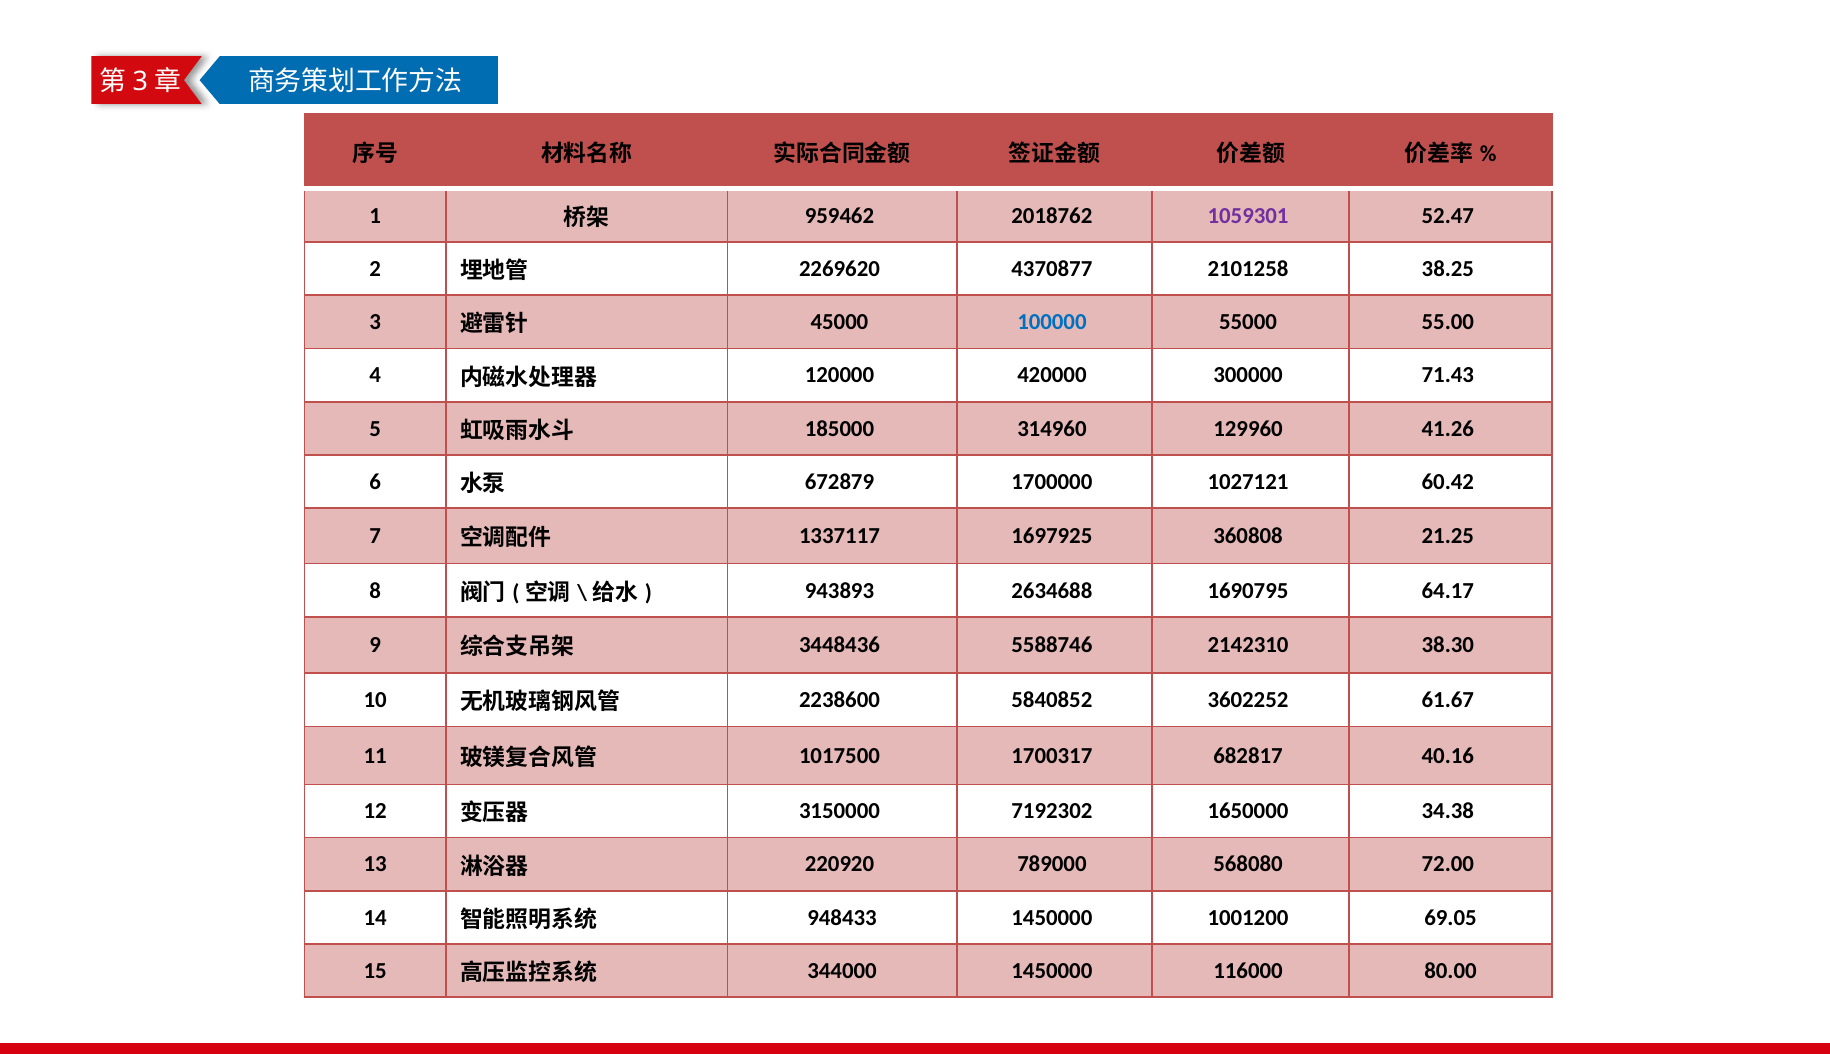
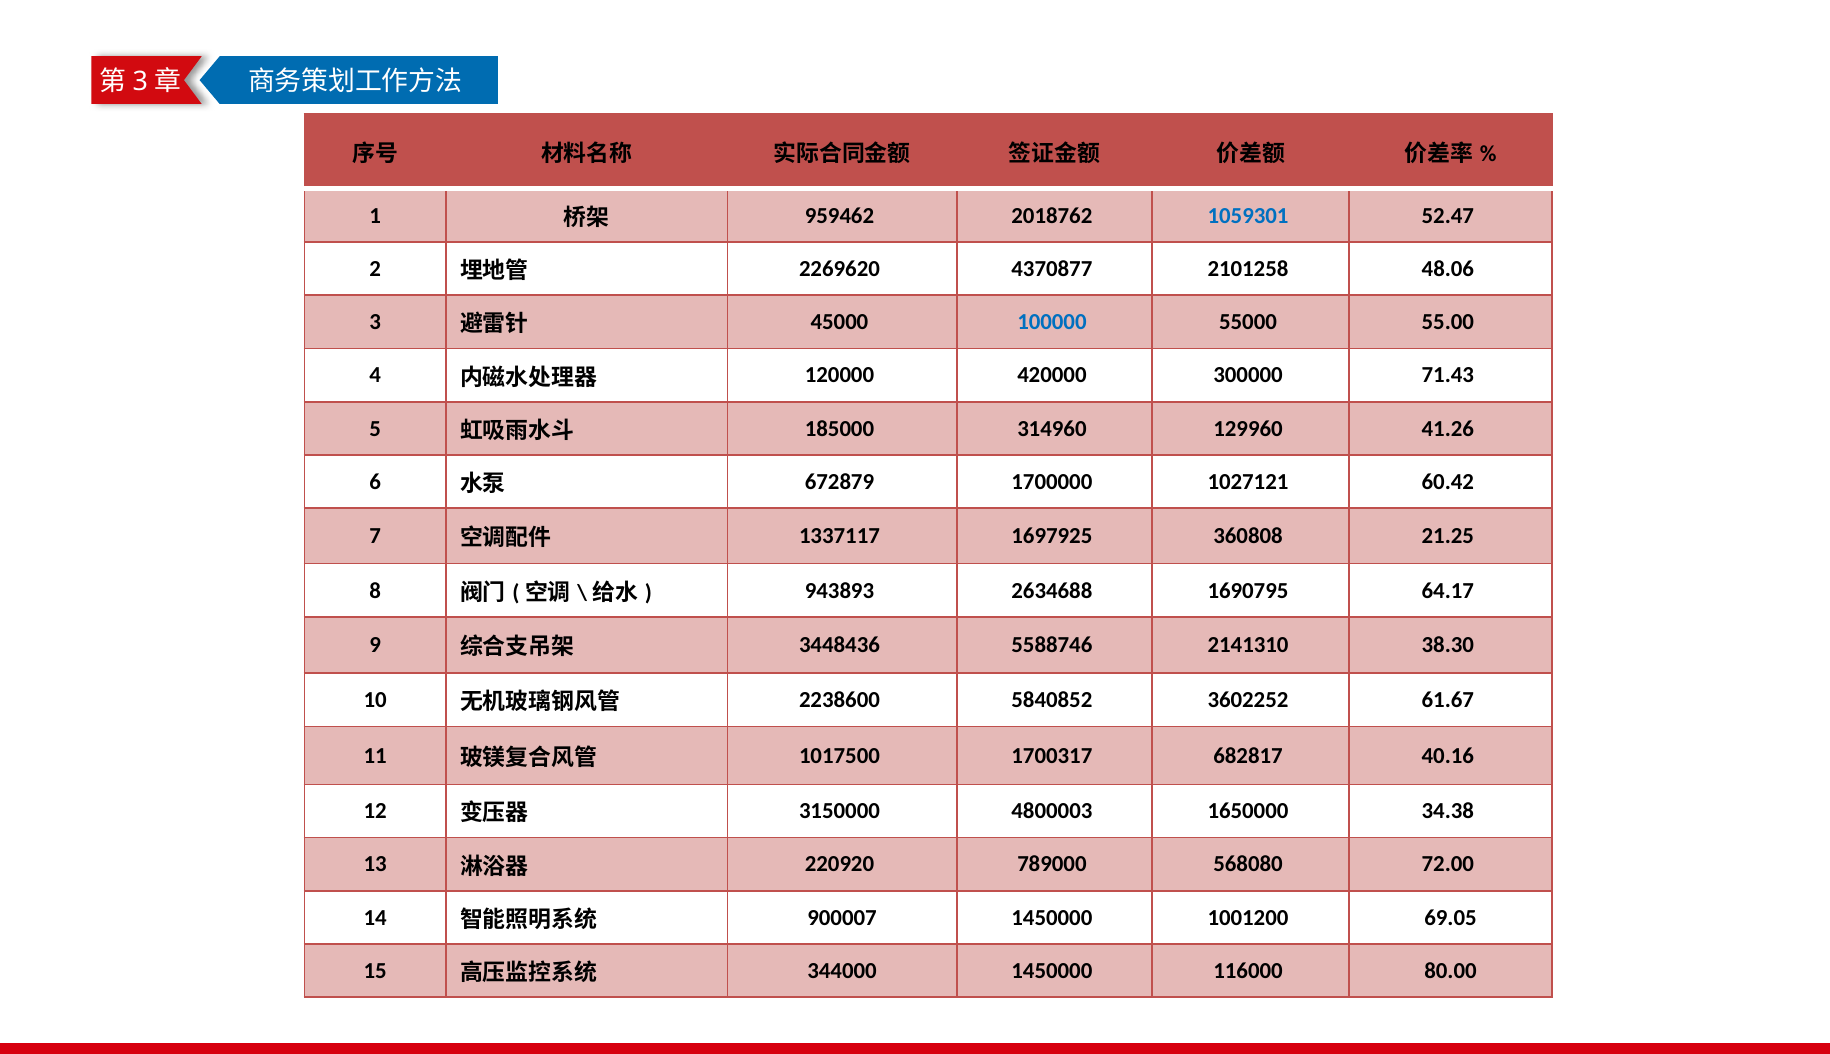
1059301 colour: purple -> blue
38.25: 38.25 -> 48.06
2142310: 2142310 -> 2141310
7192302: 7192302 -> 4800003
948433: 948433 -> 900007
